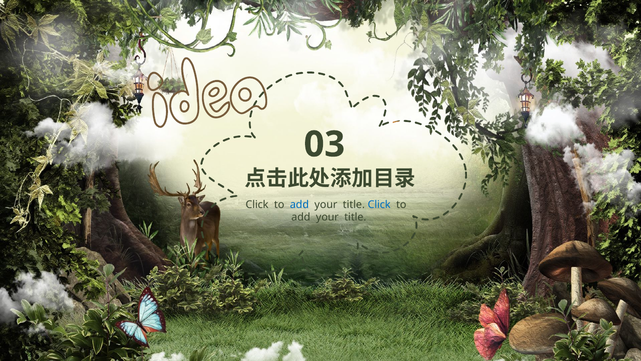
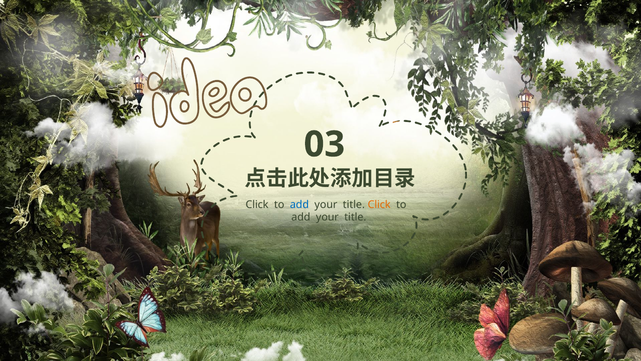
Click at (379, 204) colour: blue -> orange
